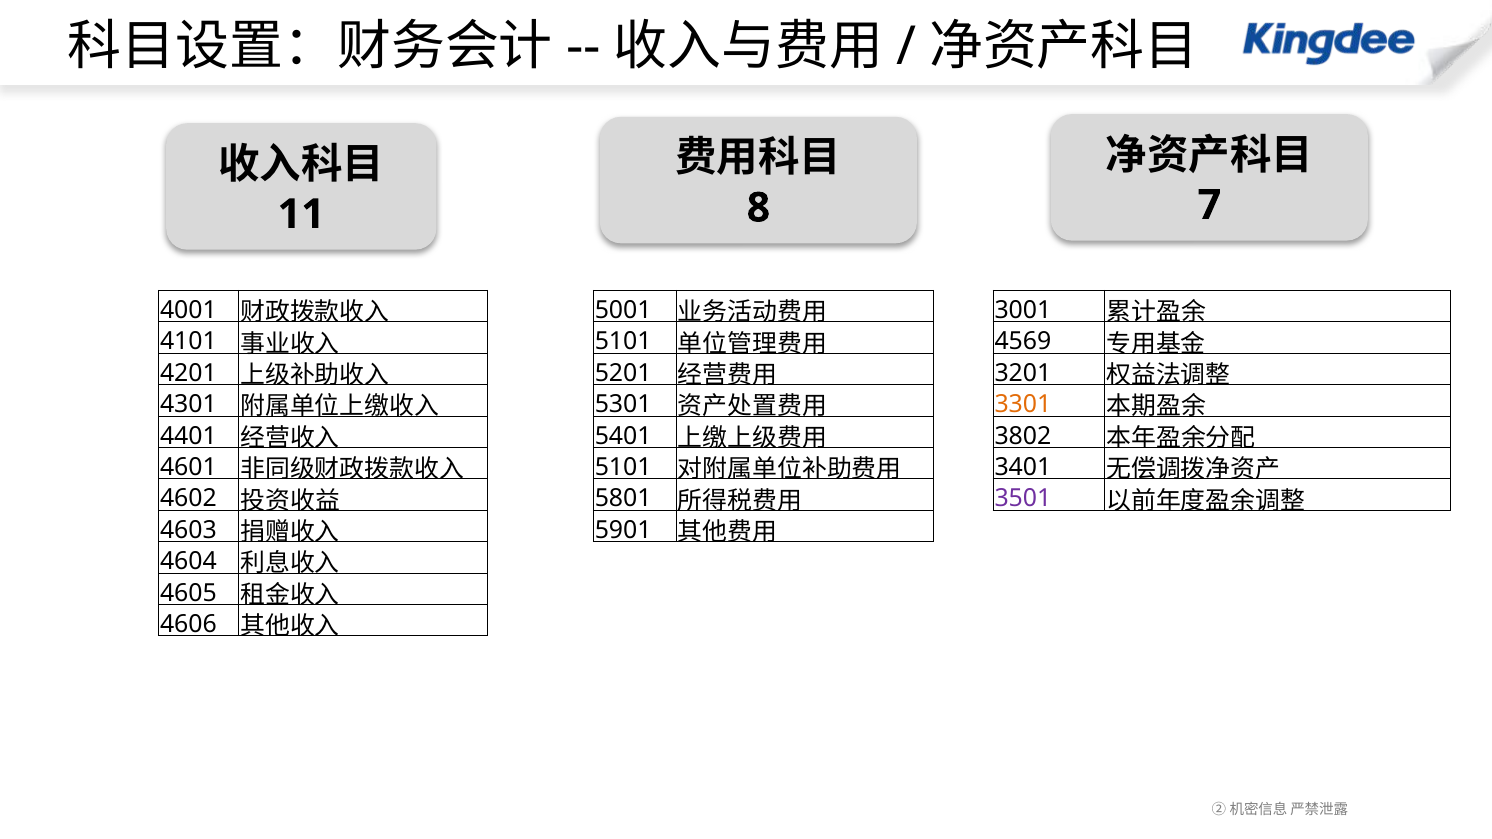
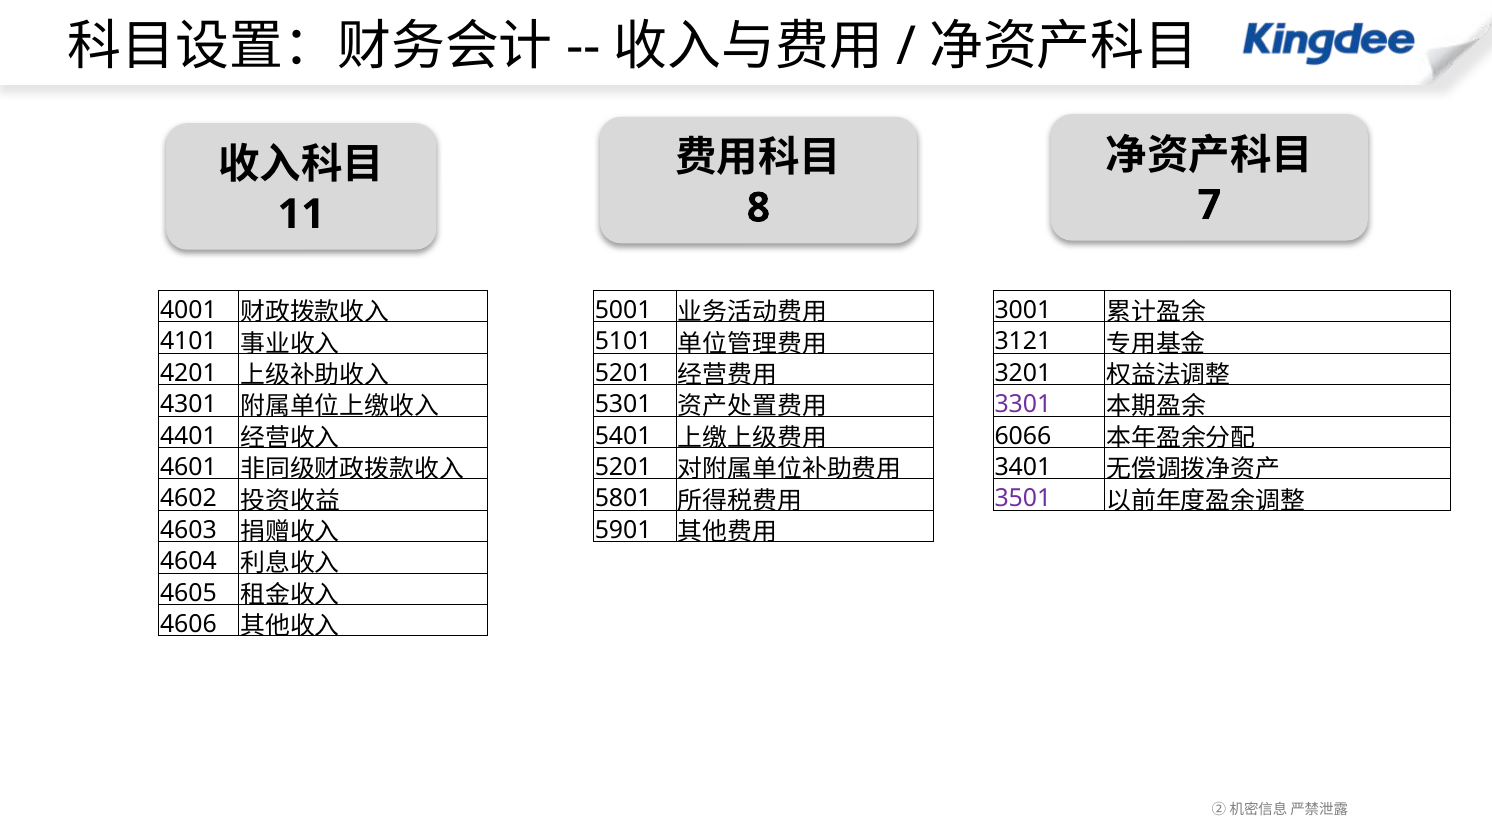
4569: 4569 -> 3121
3301 colour: orange -> purple
3802: 3802 -> 6066
5101 at (623, 467): 5101 -> 5201
